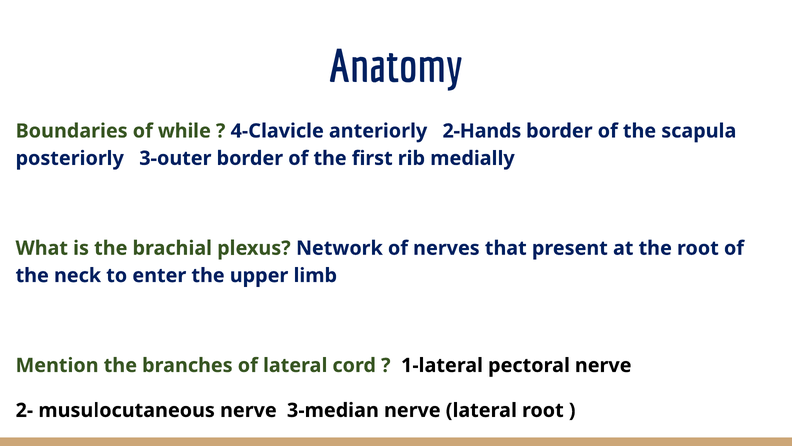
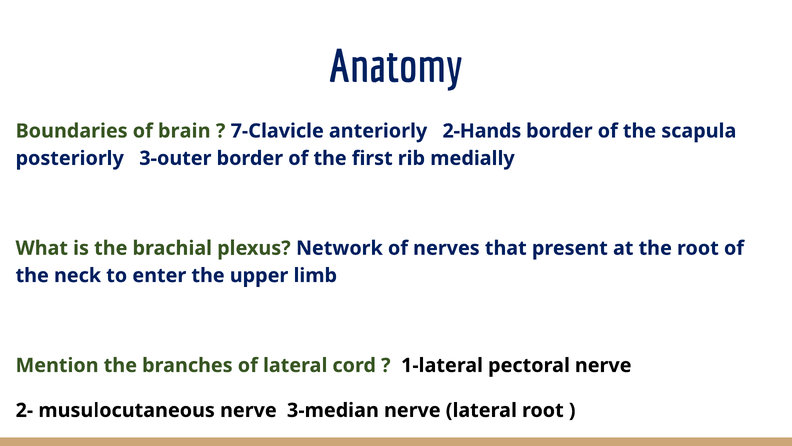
while: while -> brain
4-Clavicle: 4-Clavicle -> 7-Clavicle
